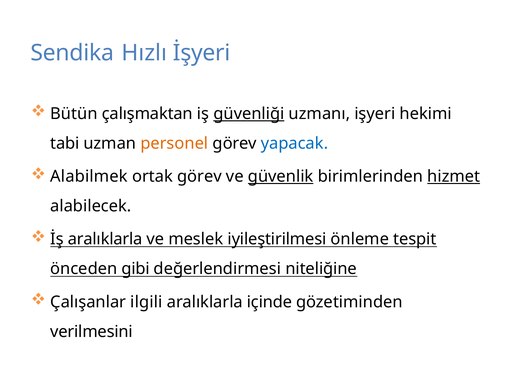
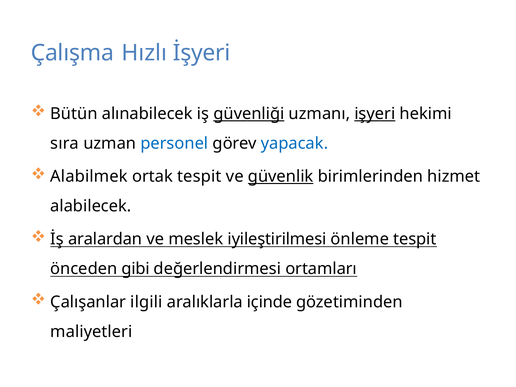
Sendika: Sendika -> Çalışma
çalışmaktan: çalışmaktan -> alınabilecek
işyeri underline: none -> present
tabi: tabi -> sıra
personel colour: orange -> blue
ortak görev: görev -> tespit
hizmet underline: present -> none
İş aralıklarla: aralıklarla -> aralardan
niteliğine: niteliğine -> ortamları
verilmesini: verilmesini -> maliyetleri
